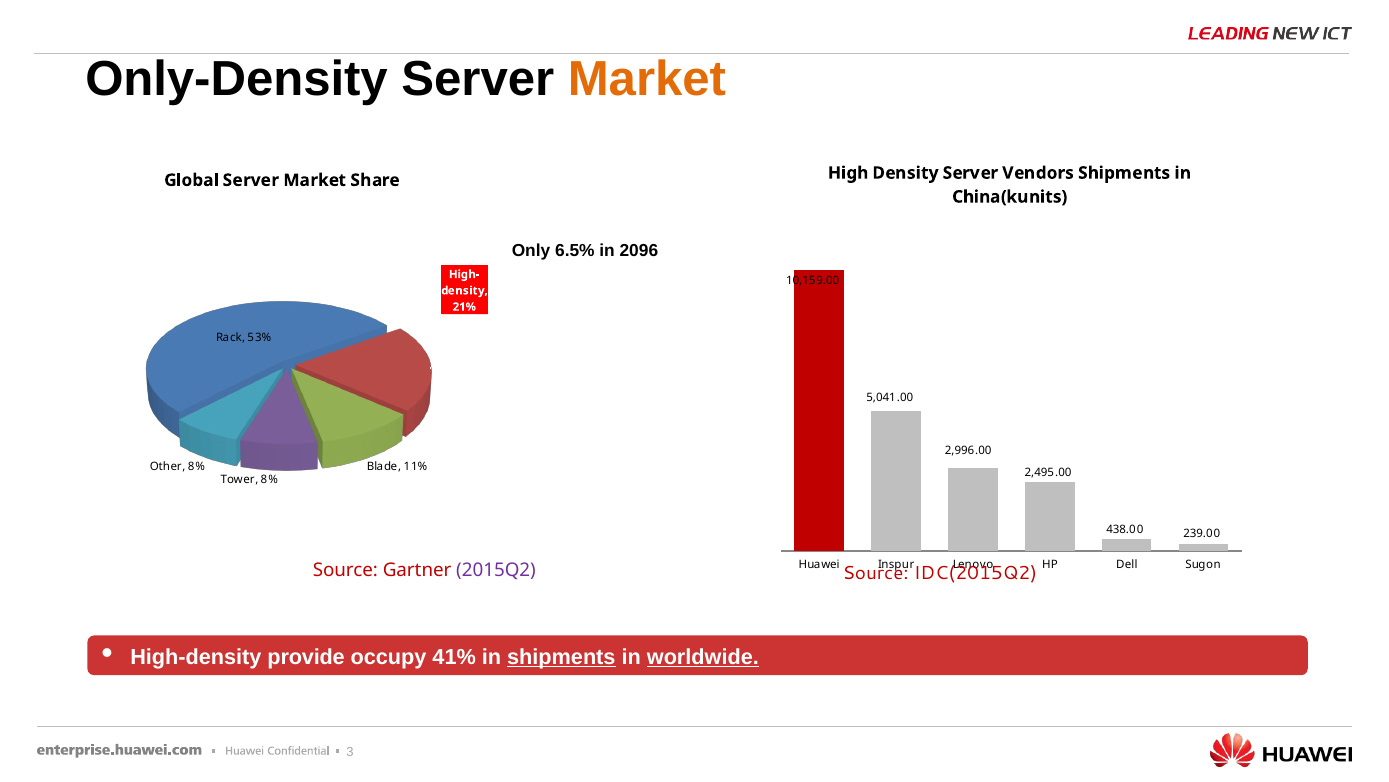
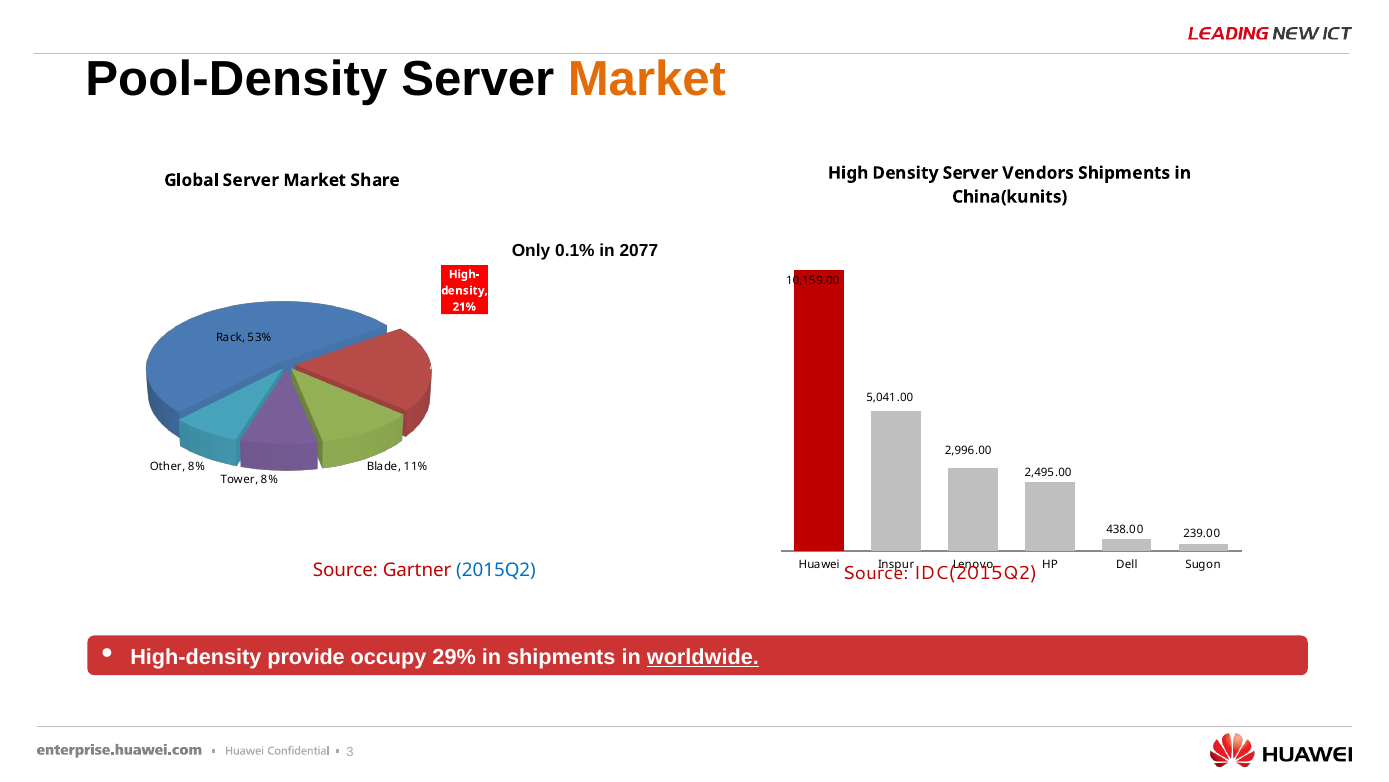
Only-Density: Only-Density -> Pool-Density
6.5%: 6.5% -> 0.1%
2096: 2096 -> 2077
2015Q2 colour: purple -> blue
41%: 41% -> 29%
shipments at (561, 656) underline: present -> none
